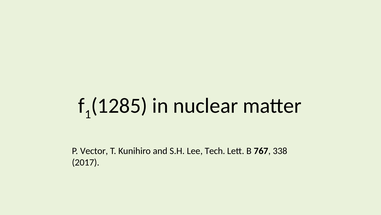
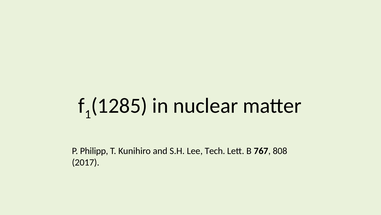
Vector: Vector -> Philipp
338: 338 -> 808
